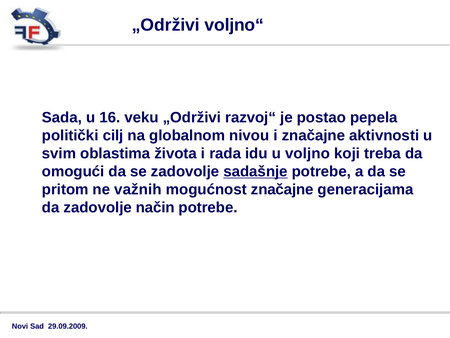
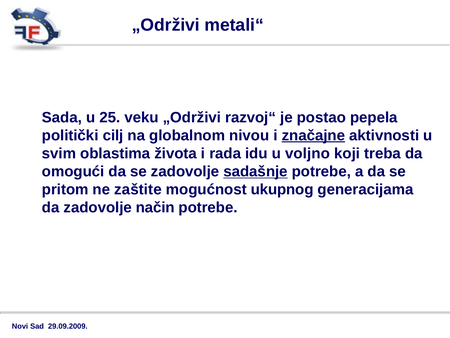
voljno“: voljno“ -> metali“
16: 16 -> 25
značajne at (313, 135) underline: none -> present
važnih: važnih -> zaštite
mogućnost značajne: značajne -> ukupnog
